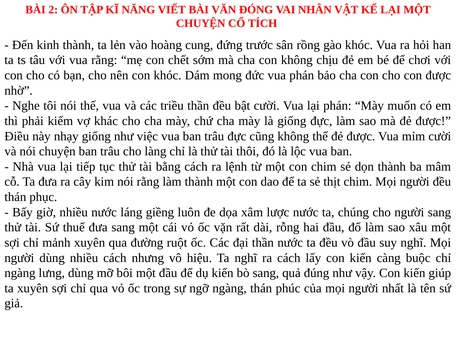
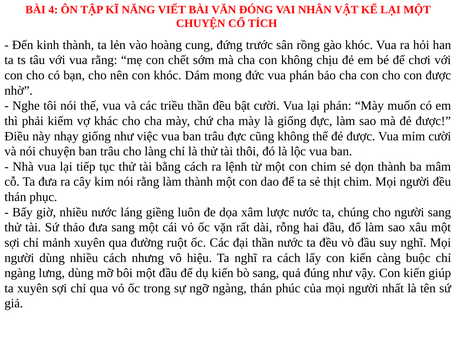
2: 2 -> 4
thuế: thuế -> thảo
